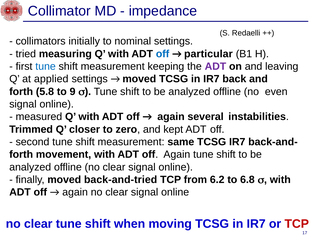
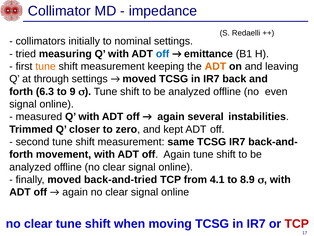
particular: particular -> emittance
tune at (46, 66) colour: blue -> orange
ADT at (215, 66) colour: purple -> orange
applied: applied -> through
5.8: 5.8 -> 6.3
6.2: 6.2 -> 4.1
6.8: 6.8 -> 8.9
